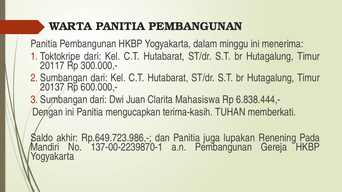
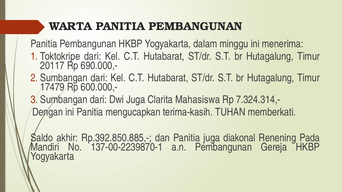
300.000,-: 300.000,- -> 690.000,-
20137: 20137 -> 17479
Dwi Juan: Juan -> Juga
6.838.444,-: 6.838.444,- -> 7.324.314,-
Rp.649.723.986,-: Rp.649.723.986,- -> Rp.392.850.885,-
lupakan: lupakan -> diakonal
